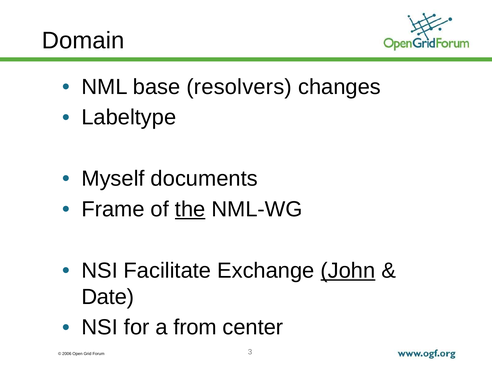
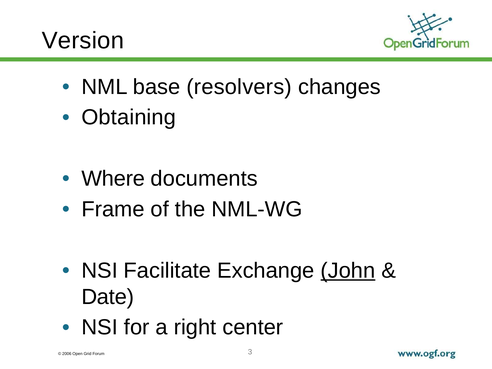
Domain: Domain -> Version
Labeltype: Labeltype -> Obtaining
Myself: Myself -> Where
the underline: present -> none
from: from -> right
